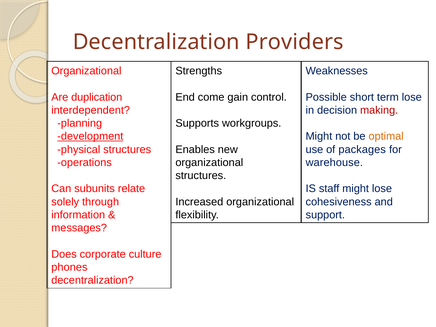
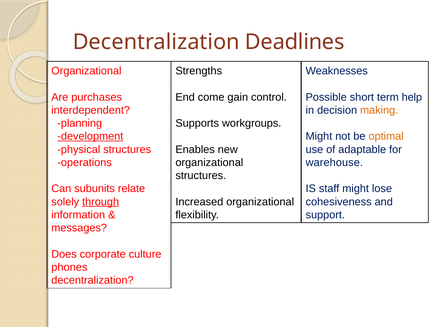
Providers: Providers -> Deadlines
duplication: duplication -> purchases
term lose: lose -> help
making colour: red -> orange
packages: packages -> adaptable
through underline: none -> present
